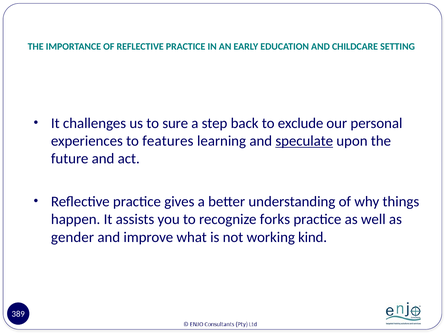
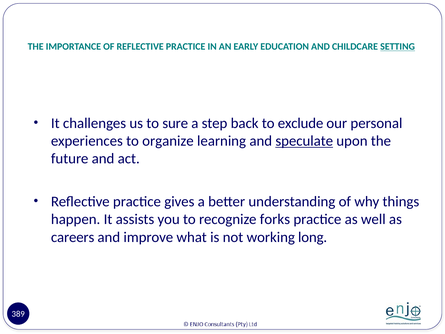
SETTING underline: none -> present
features: features -> organize
gender: gender -> careers
kind: kind -> long
